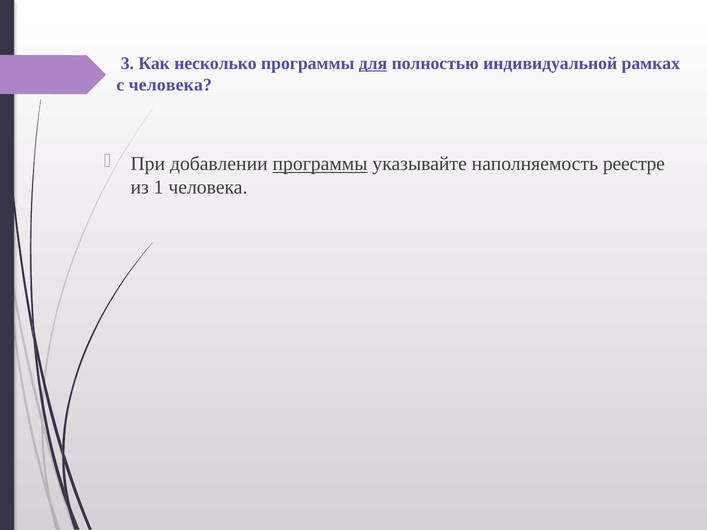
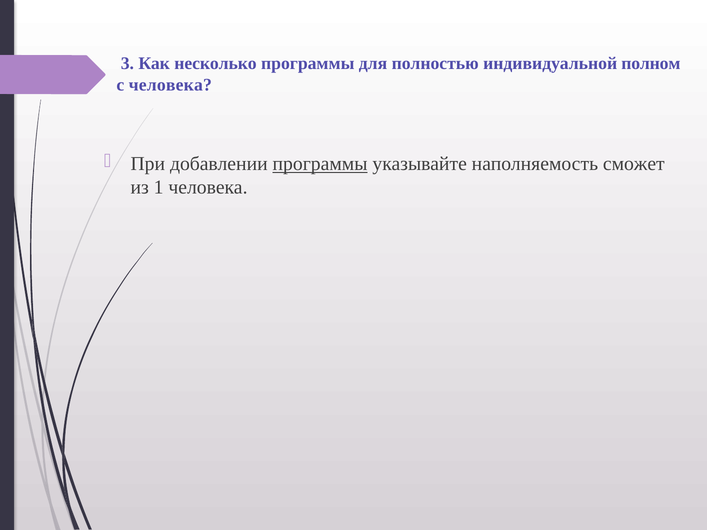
для underline: present -> none
рамках: рамках -> полном
реестре: реестре -> сможет
